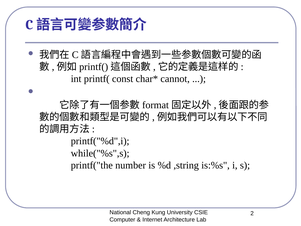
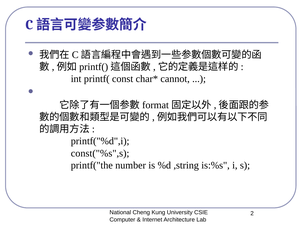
while("%s",s: while("%s",s -> const("%s",s
